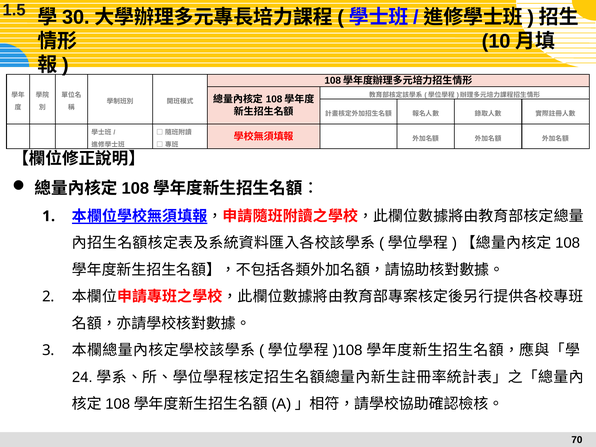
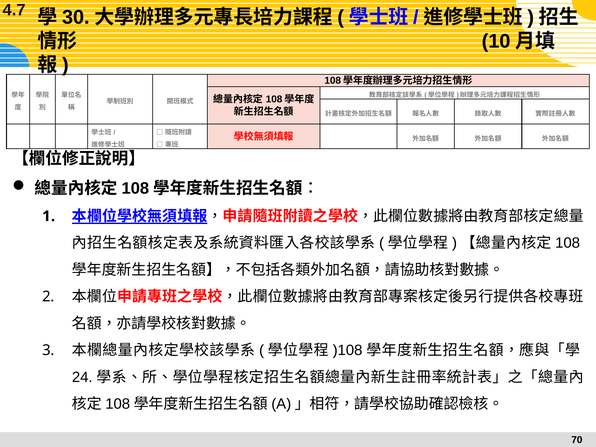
1.5: 1.5 -> 4.7
